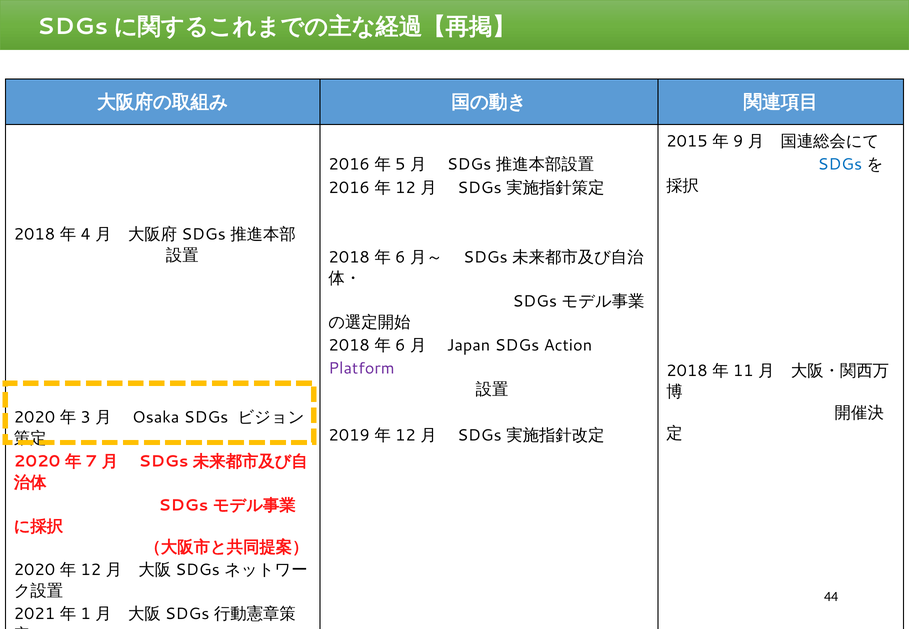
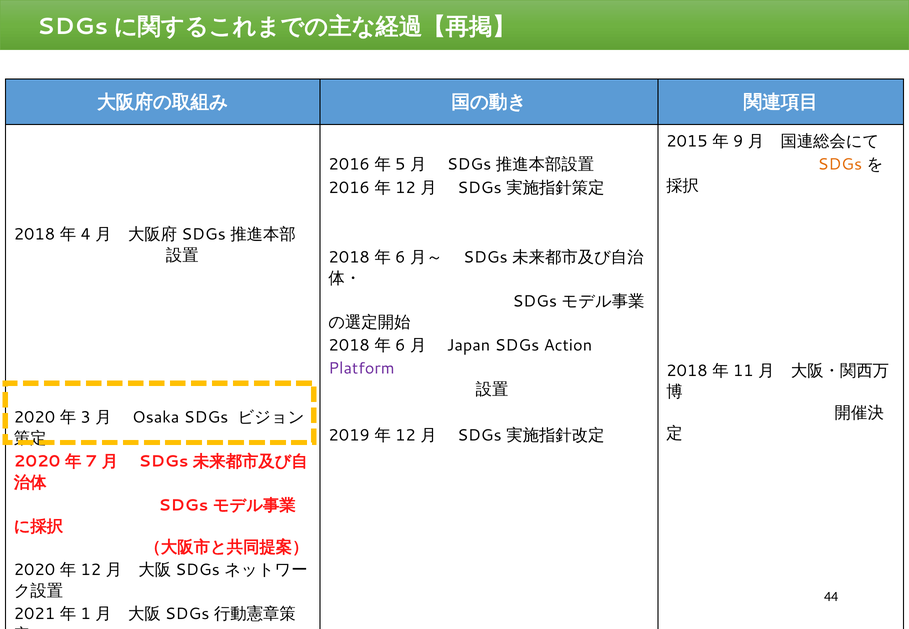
SDGs at (840, 165) colour: blue -> orange
